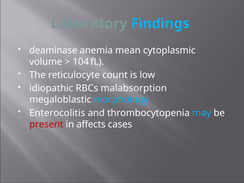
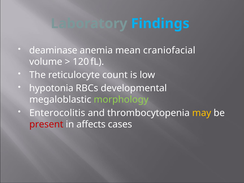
cytoplasmic: cytoplasmic -> craniofacial
104: 104 -> 120
idiopathic: idiopathic -> hypotonia
malabsorption: malabsorption -> developmental
morphology colour: light blue -> light green
may colour: light blue -> yellow
